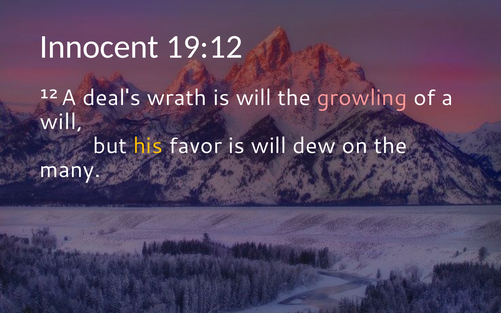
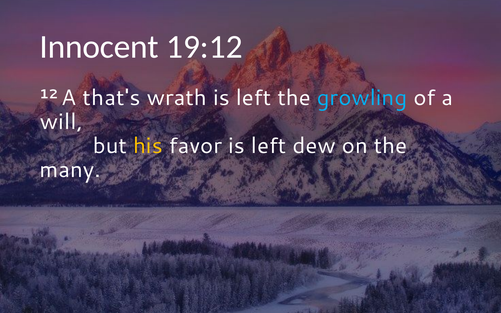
deal's: deal's -> that's
wrath is will: will -> left
growling colour: pink -> light blue
favor is will: will -> left
